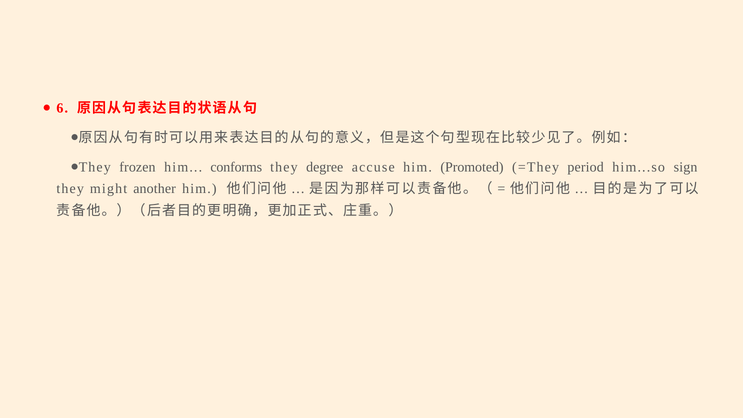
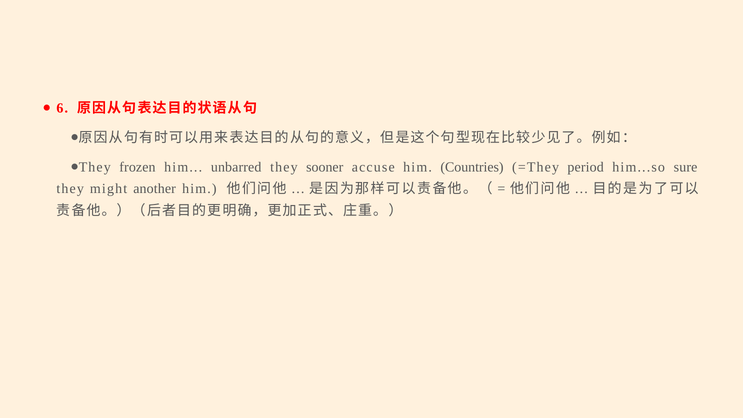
conforms: conforms -> unbarred
degree: degree -> sooner
Promoted: Promoted -> Countries
sign: sign -> sure
